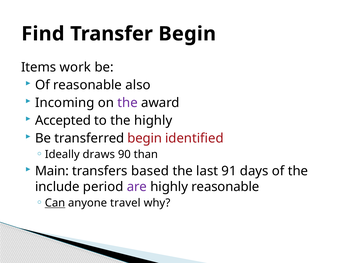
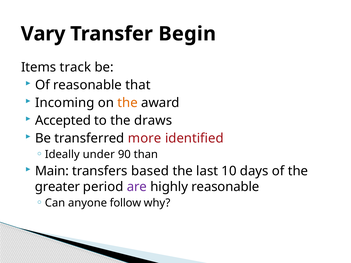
Find: Find -> Vary
work: work -> track
also: also -> that
the at (128, 103) colour: purple -> orange
the highly: highly -> draws
transferred begin: begin -> more
draws: draws -> under
91: 91 -> 10
include: include -> greater
Can underline: present -> none
travel: travel -> follow
